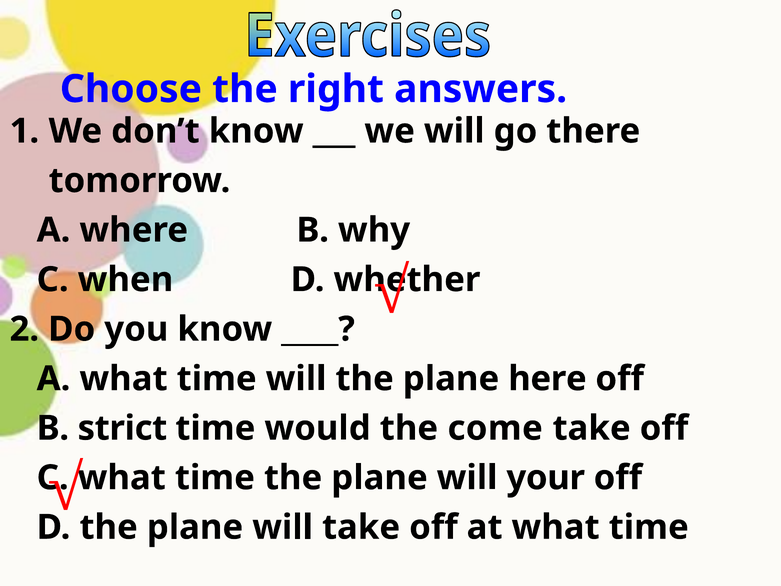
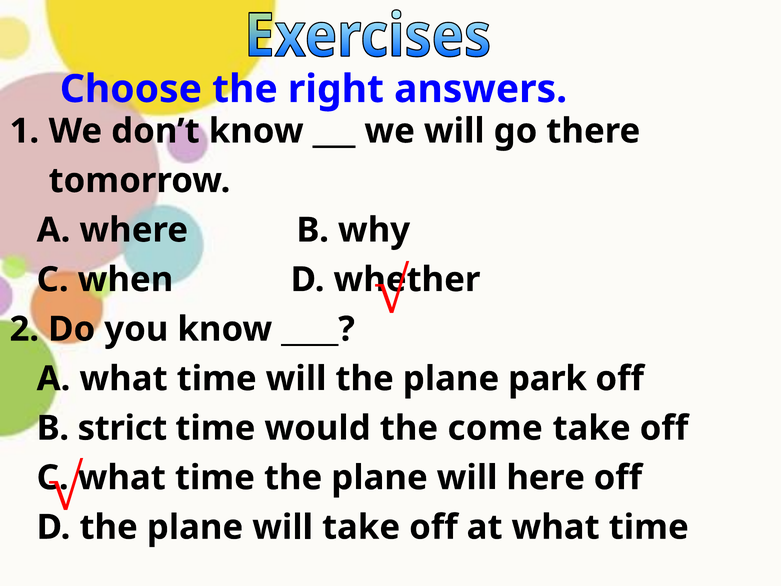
here: here -> park
your: your -> here
